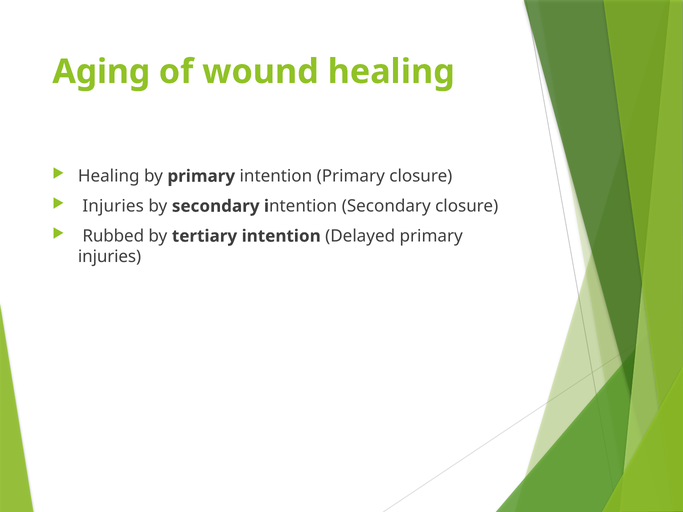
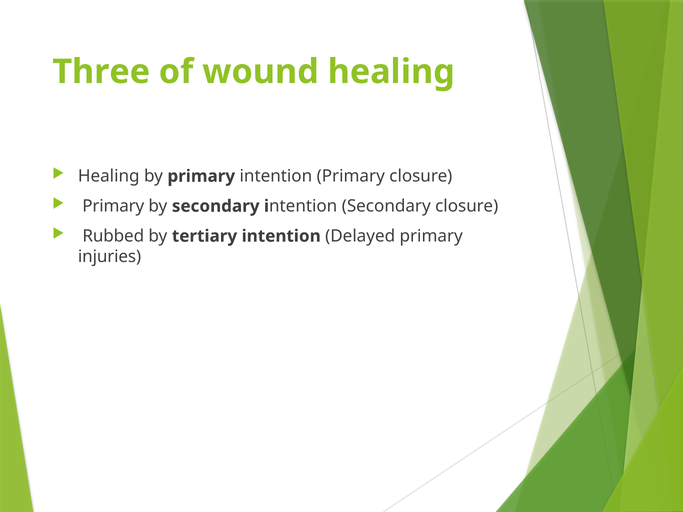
Aging: Aging -> Three
Injuries at (113, 206): Injuries -> Primary
